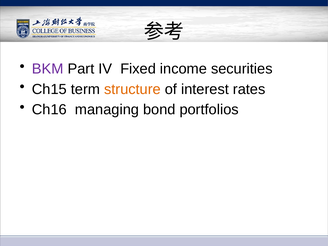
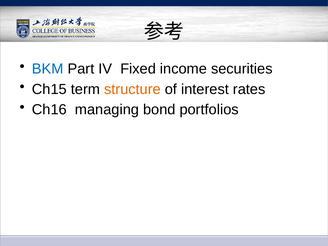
BKM colour: purple -> blue
